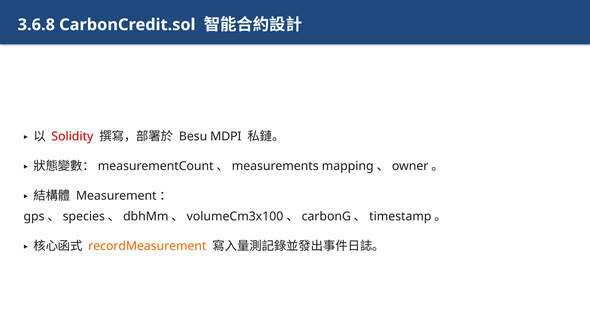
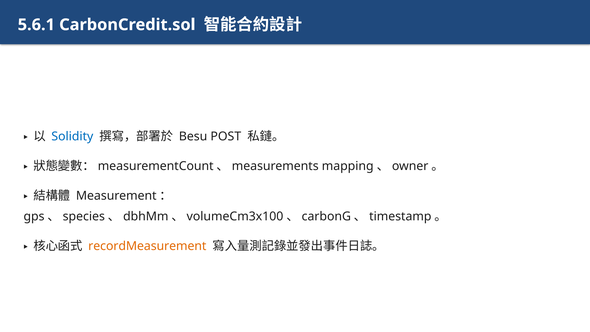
3.6.8: 3.6.8 -> 5.6.1
Solidity colour: red -> blue
MDPI: MDPI -> POST
